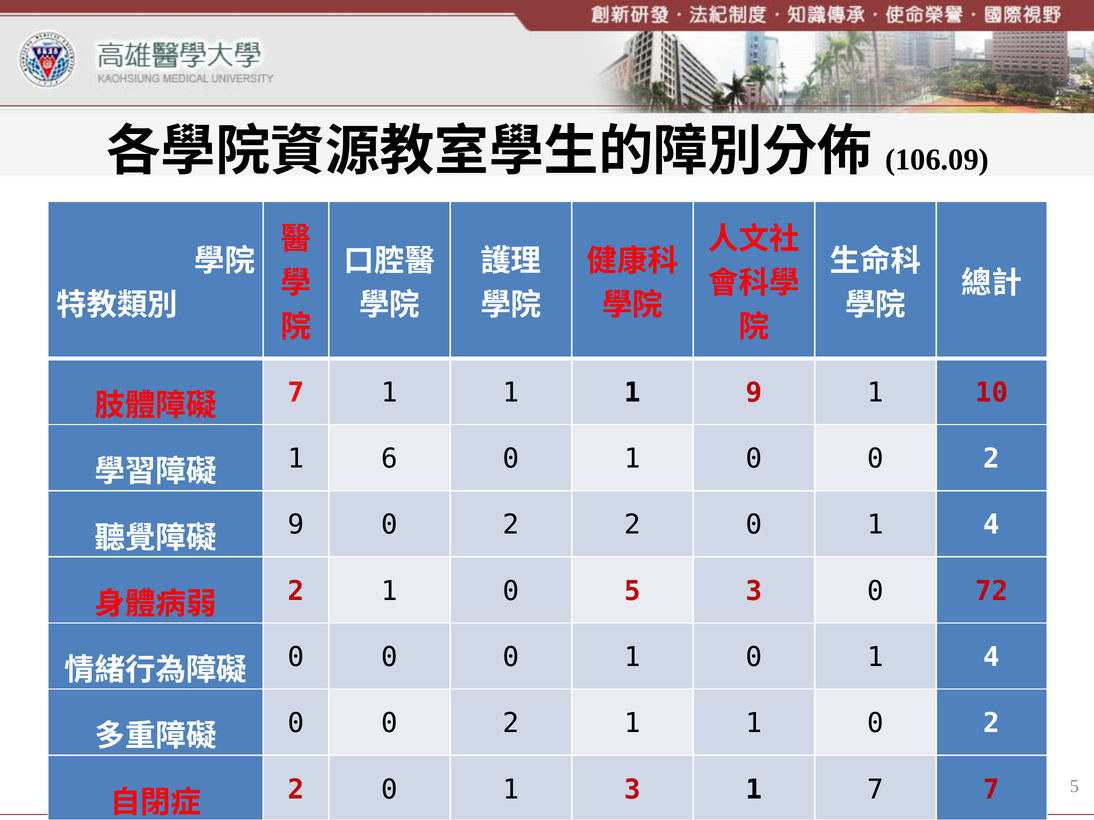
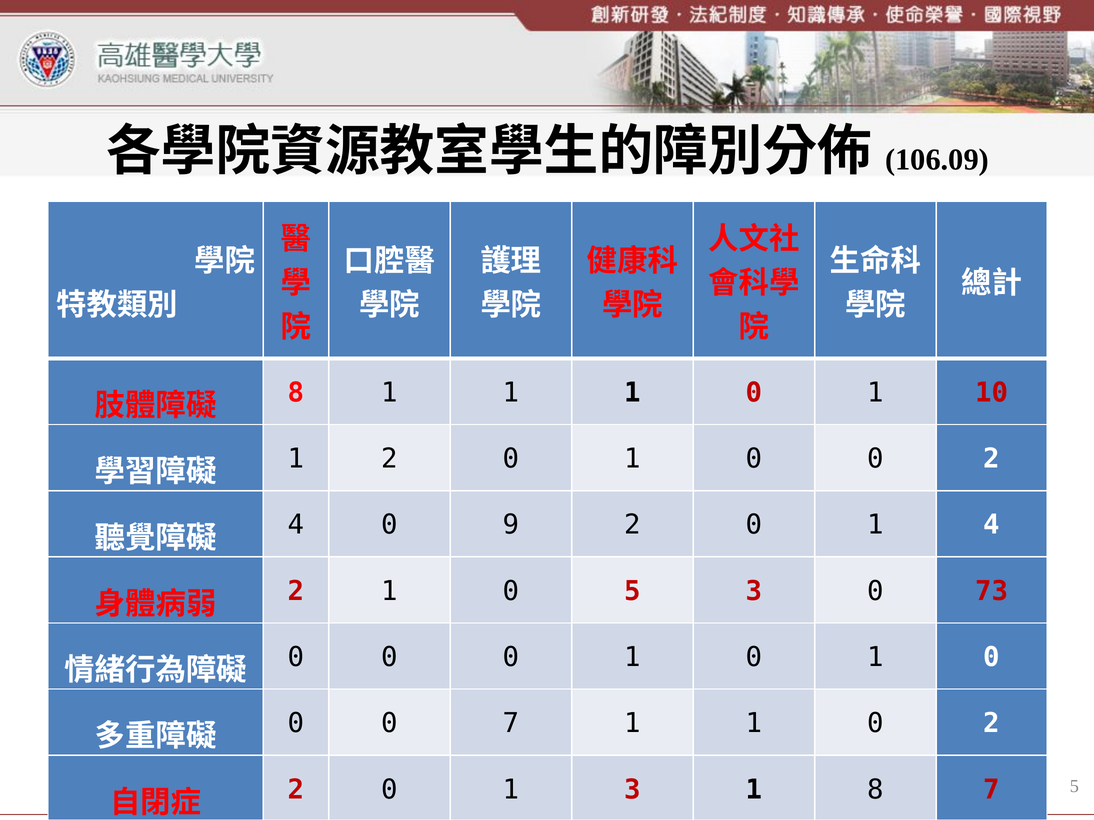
7 at (296, 393): 7 -> 8
1 1 1 9: 9 -> 0
1 6: 6 -> 2
9 at (296, 525): 9 -> 4
2 at (511, 525): 2 -> 9
72: 72 -> 73
1 0 1 4: 4 -> 0
2 at (511, 724): 2 -> 7
1 7: 7 -> 8
